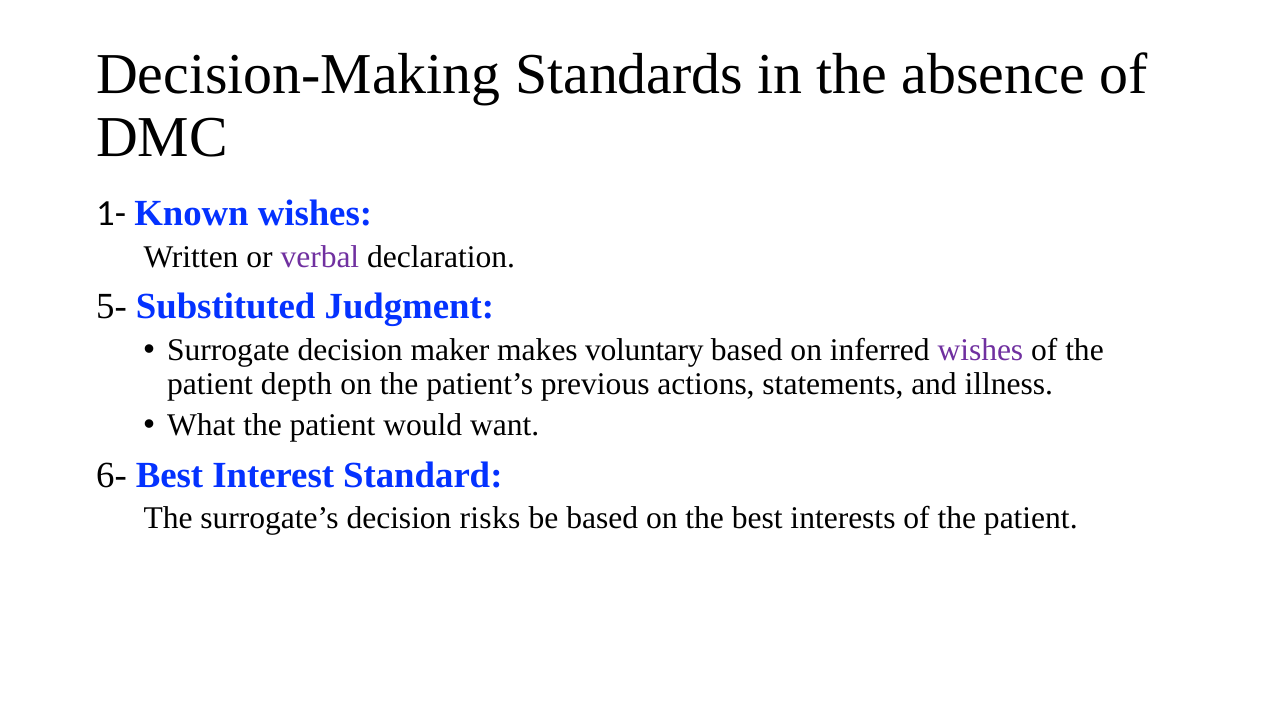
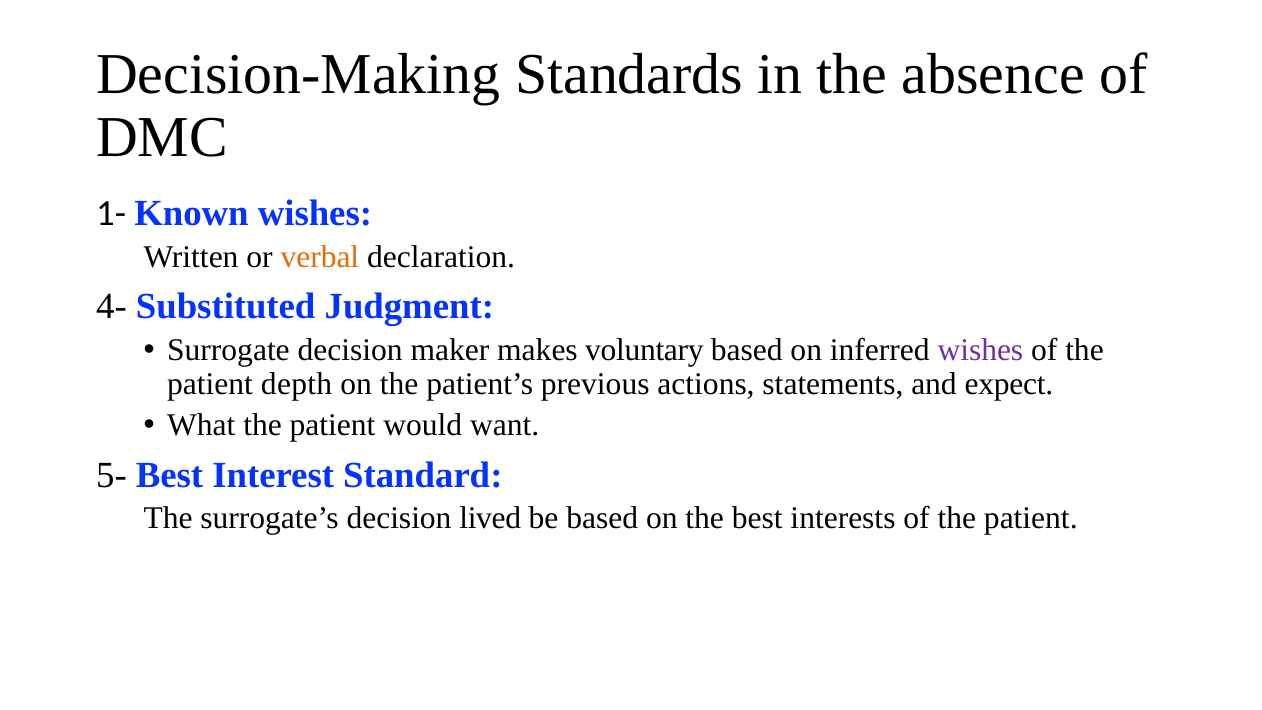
verbal colour: purple -> orange
5-: 5- -> 4-
illness: illness -> expect
6-: 6- -> 5-
risks: risks -> lived
